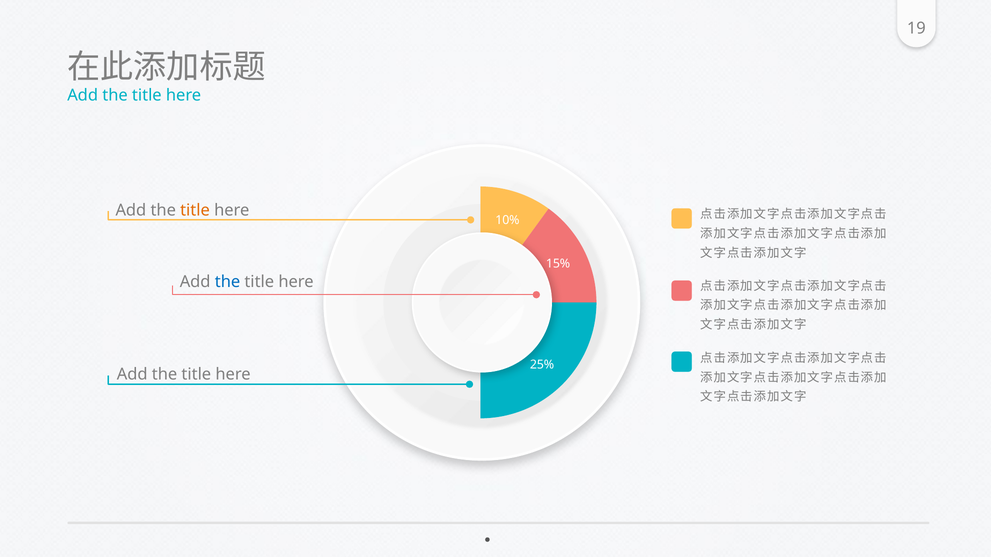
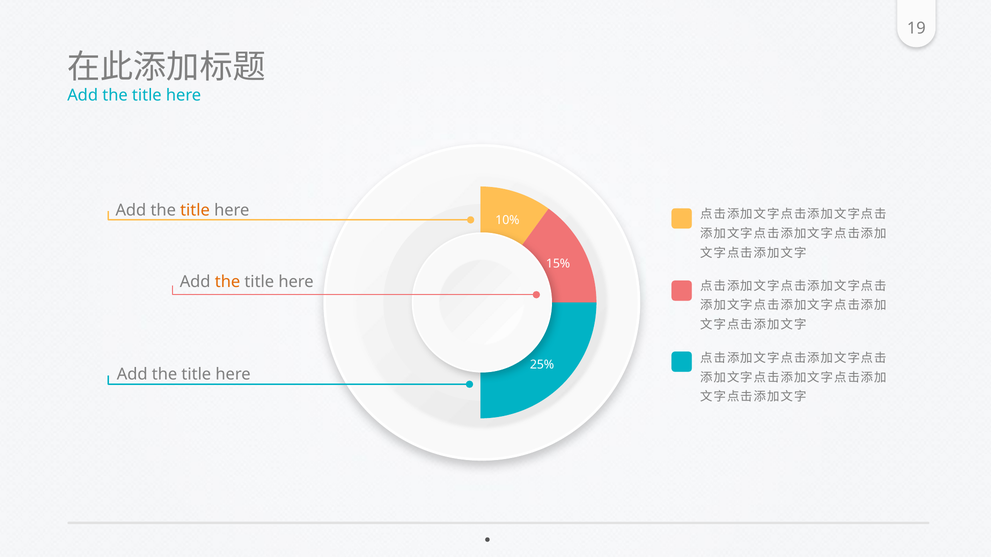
the at (228, 282) colour: blue -> orange
